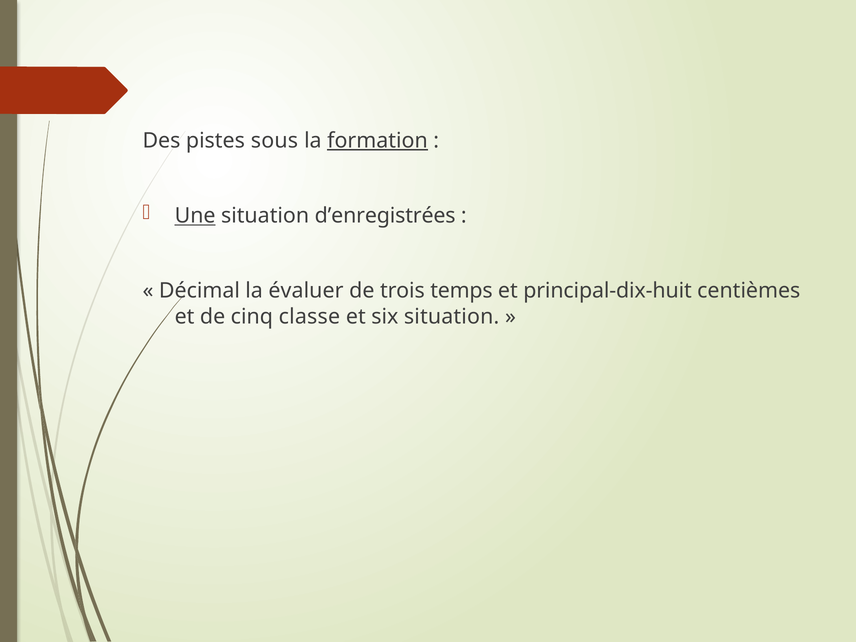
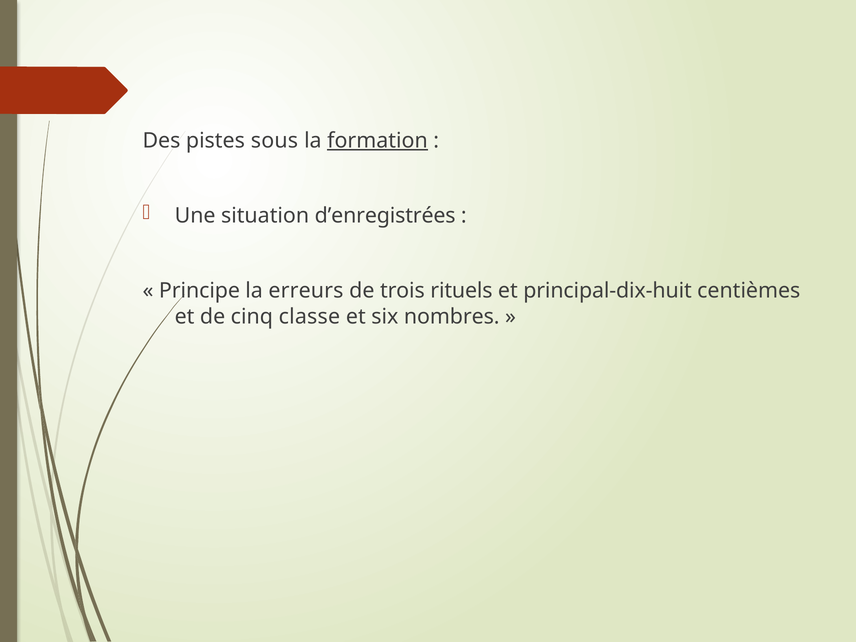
Une underline: present -> none
Décimal: Décimal -> Principe
évaluer: évaluer -> erreurs
temps: temps -> rituels
six situation: situation -> nombres
